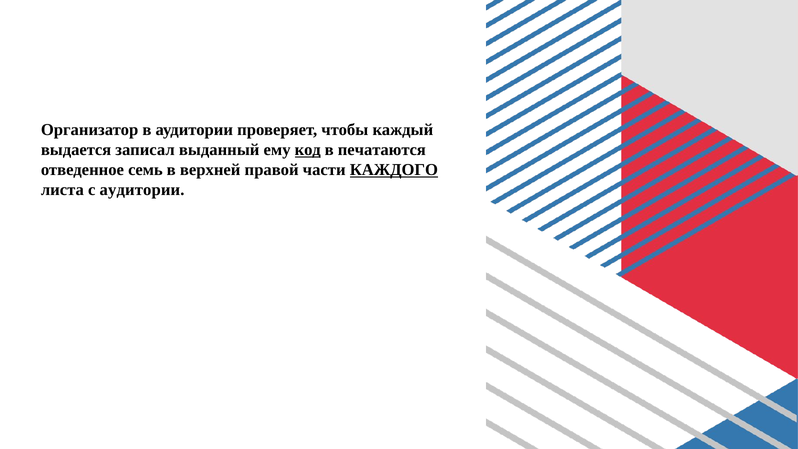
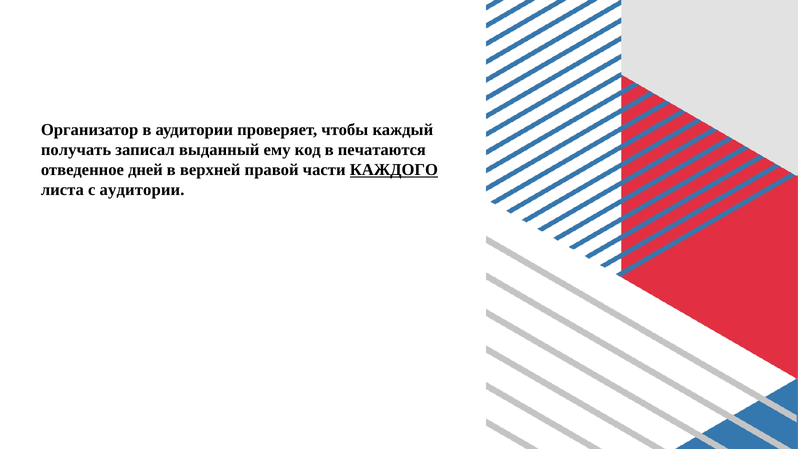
выдается: выдается -> получать
код underline: present -> none
семь: семь -> дней
